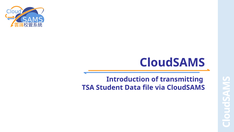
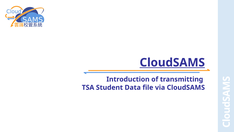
CloudSAMS at (172, 62) underline: none -> present
